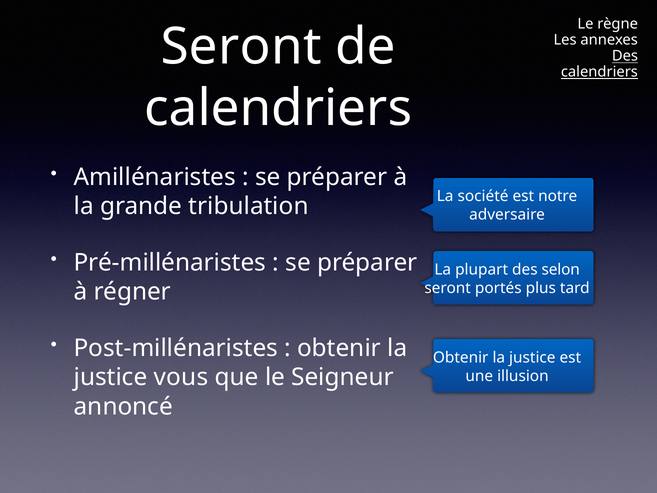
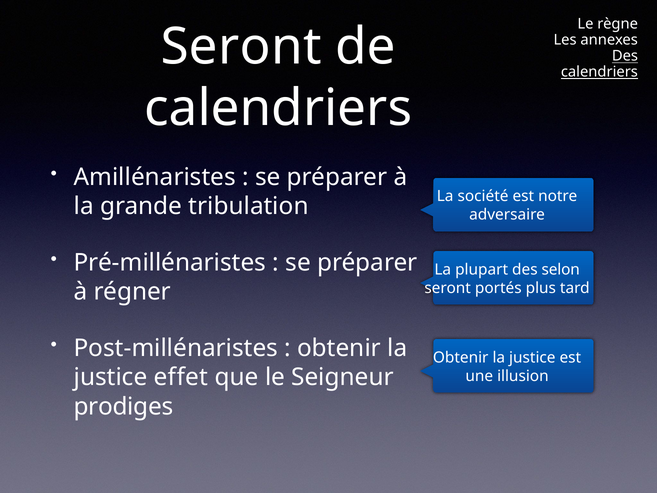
vous: vous -> effet
annoncé: annoncé -> prodiges
